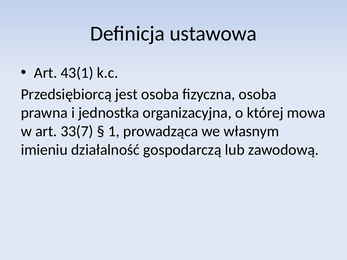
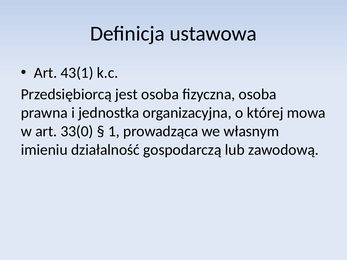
33(7: 33(7 -> 33(0
